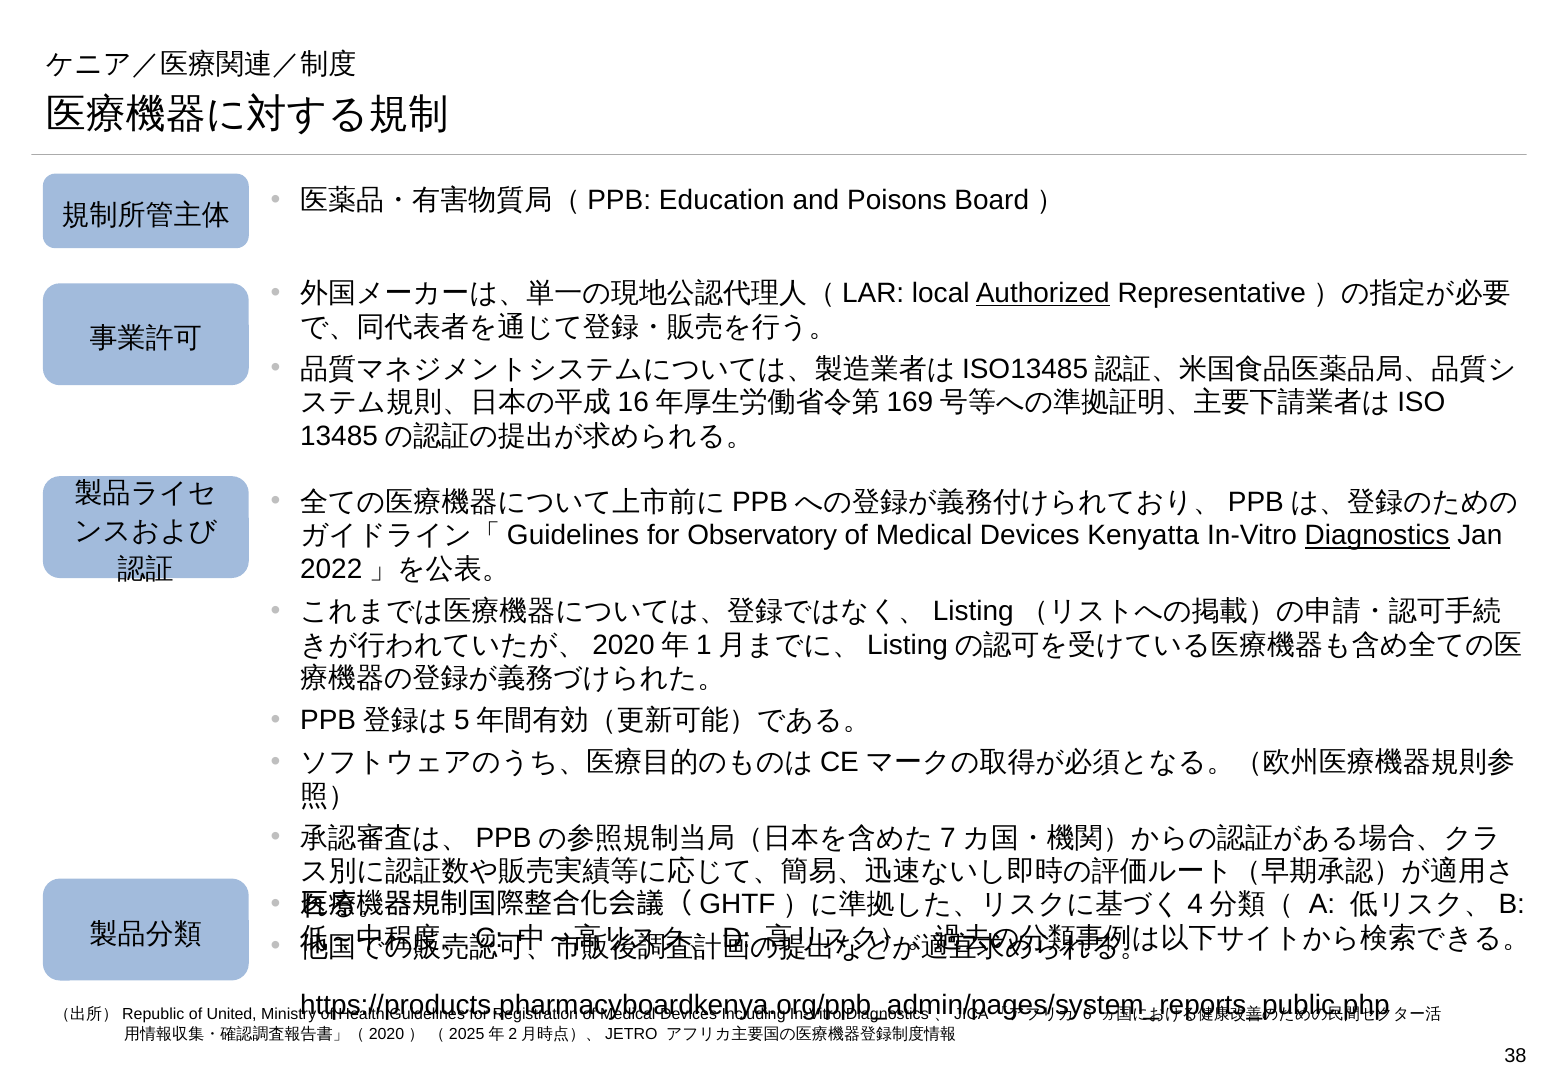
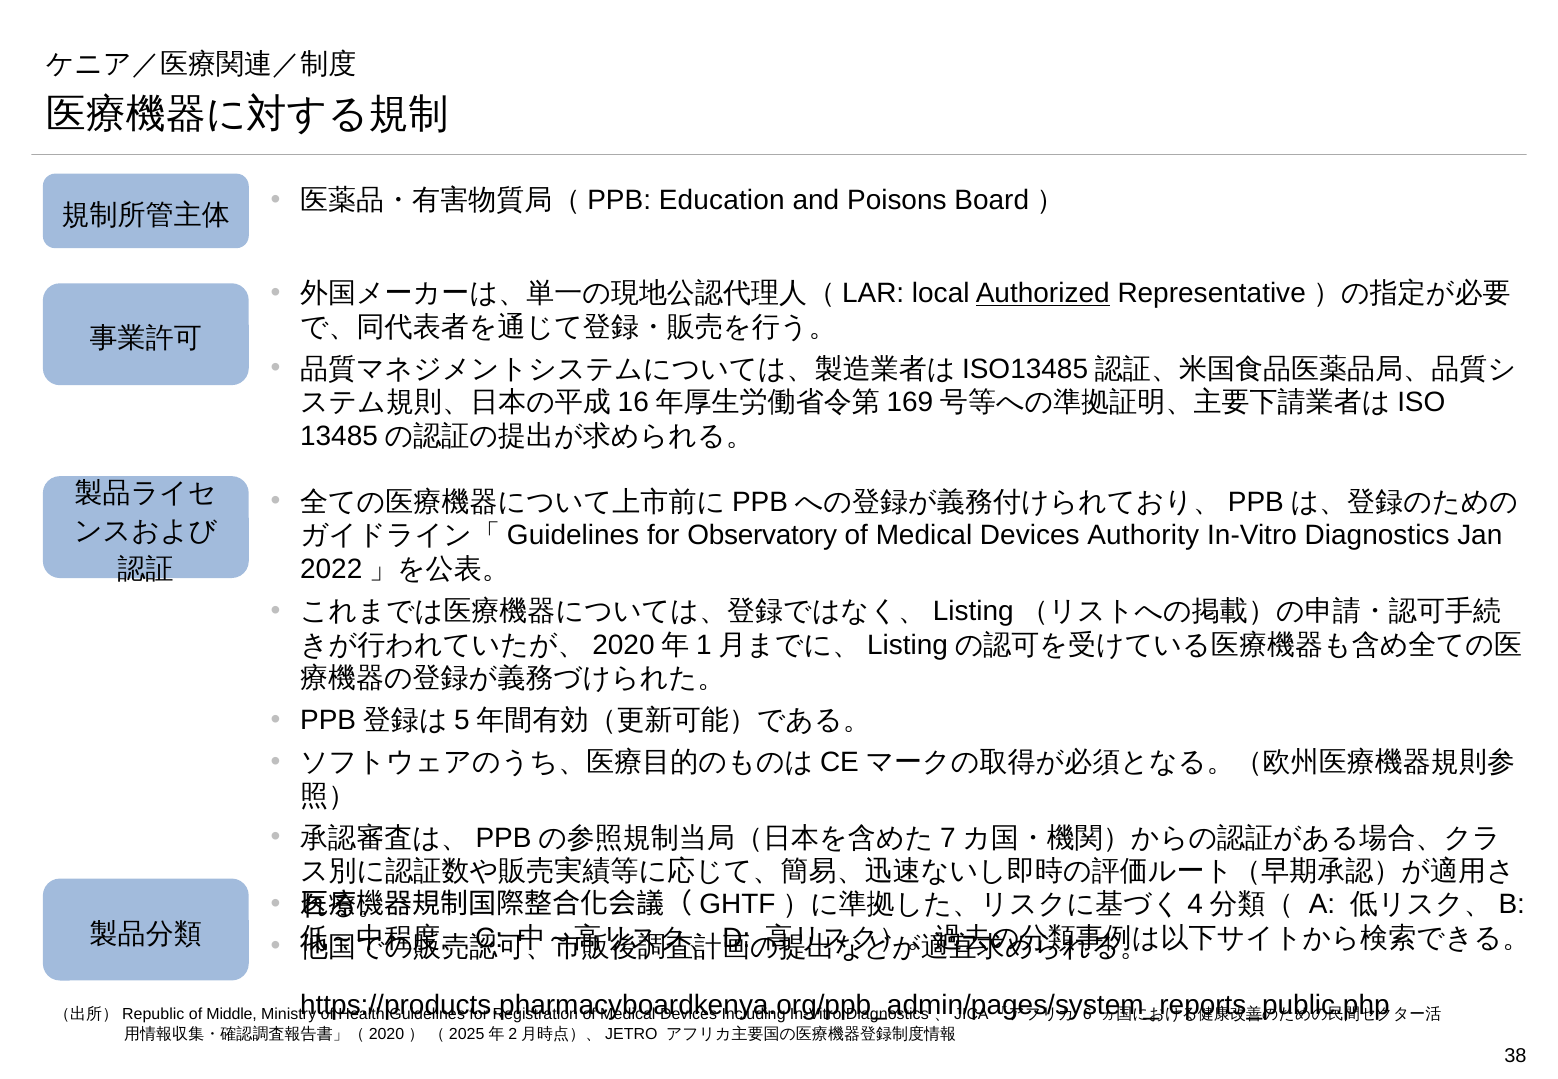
Kenyatta: Kenyatta -> Authority
Diagnostics at (1377, 536) underline: present -> none
United: United -> Middle
